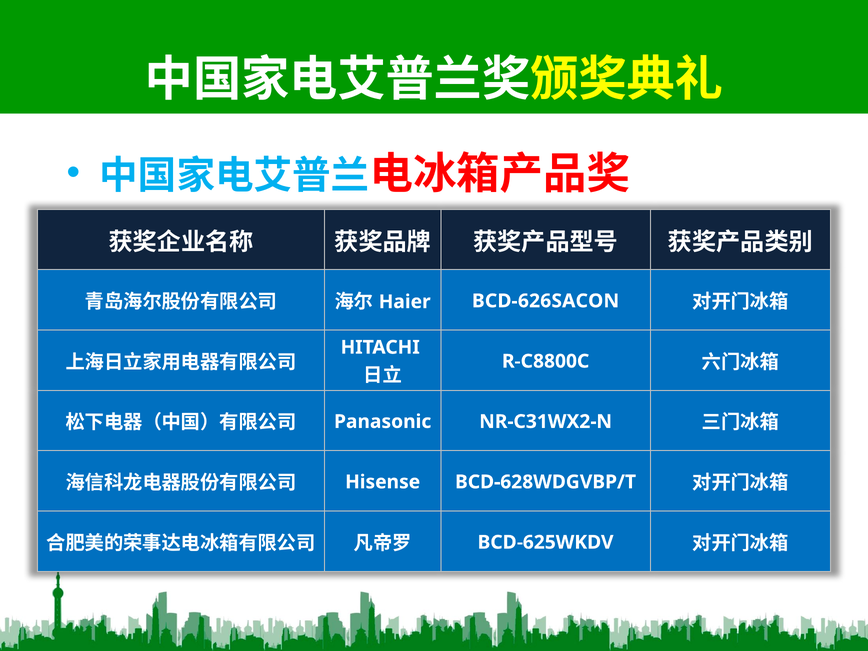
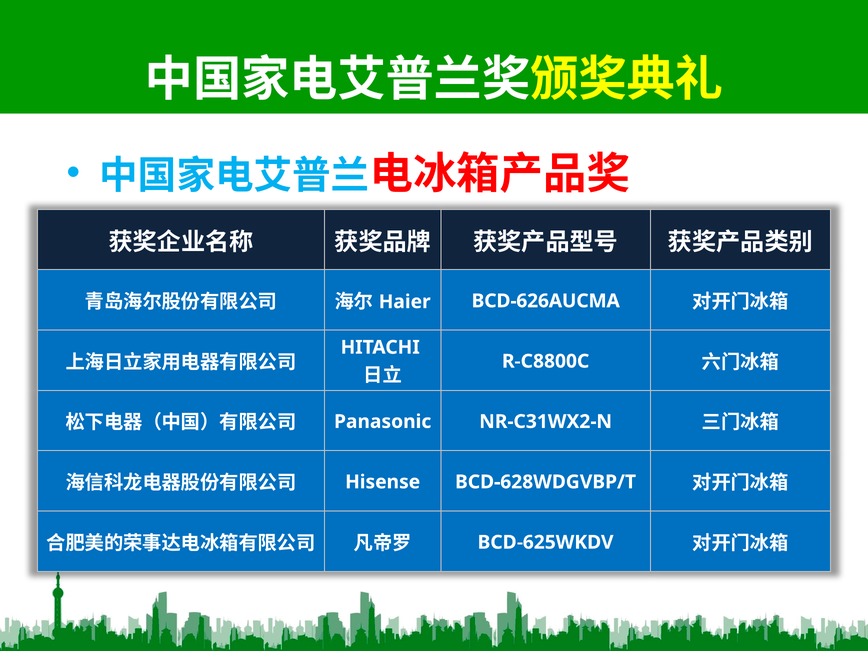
BCD-626SACON: BCD-626SACON -> BCD-626AUCMA
